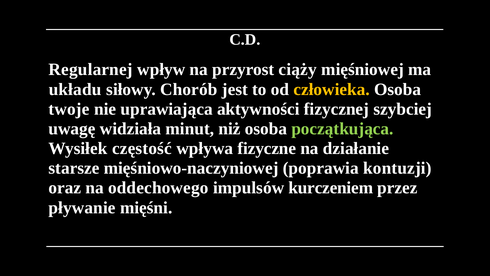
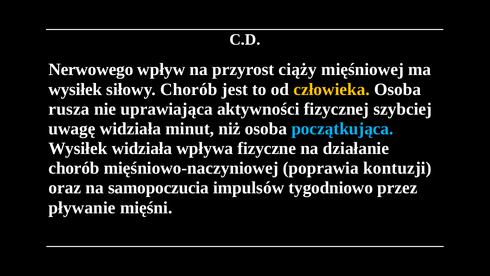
Regularnej: Regularnej -> Nerwowego
układu at (75, 89): układu -> wysiłek
twoje: twoje -> rusza
początkująca colour: light green -> light blue
Wysiłek częstość: częstość -> widziała
starsze at (74, 168): starsze -> chorób
oddechowego: oddechowego -> samopoczucia
kurczeniem: kurczeniem -> tygodniowo
